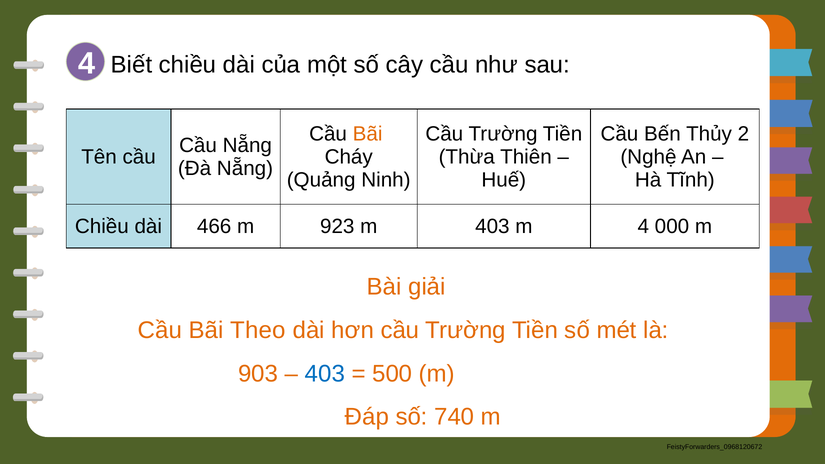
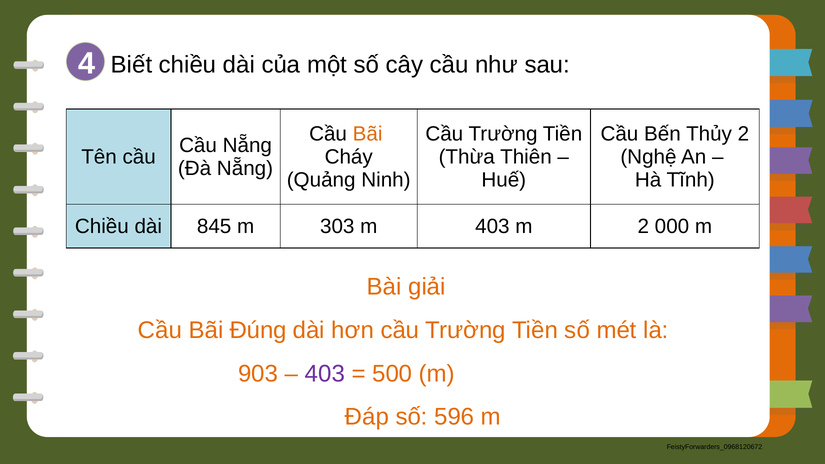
466: 466 -> 845
923: 923 -> 303
m 4: 4 -> 2
Theo: Theo -> Đúng
403 at (325, 374) colour: blue -> purple
740: 740 -> 596
